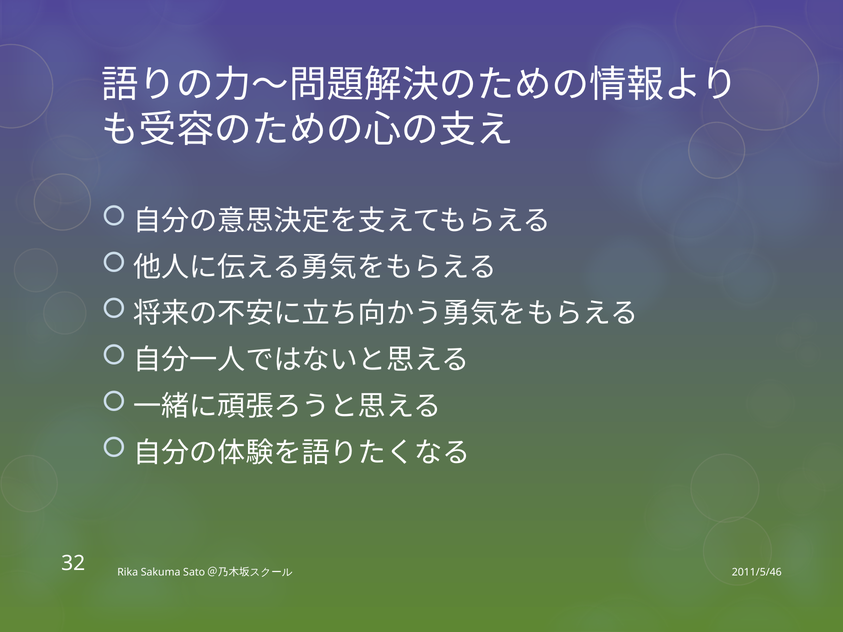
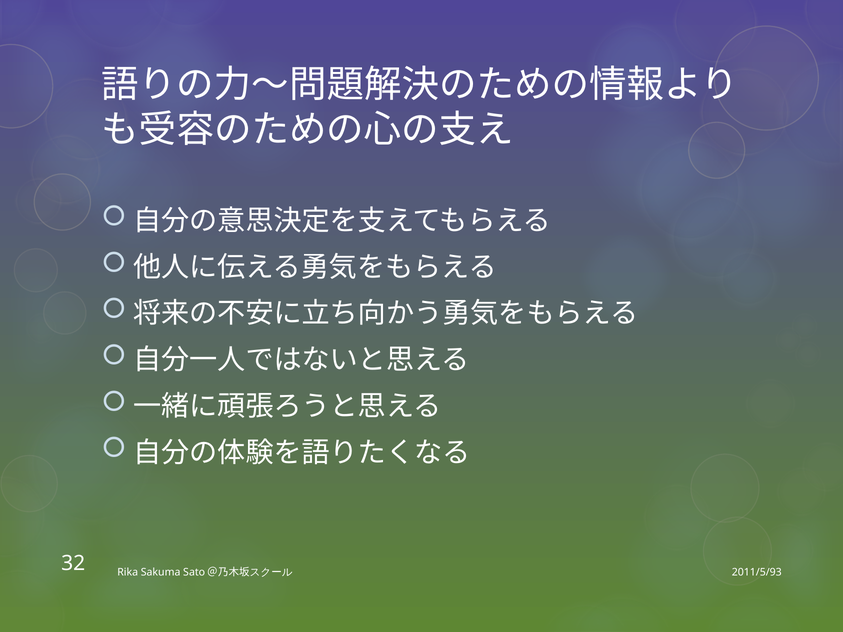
2011/5/46: 2011/5/46 -> 2011/5/93
